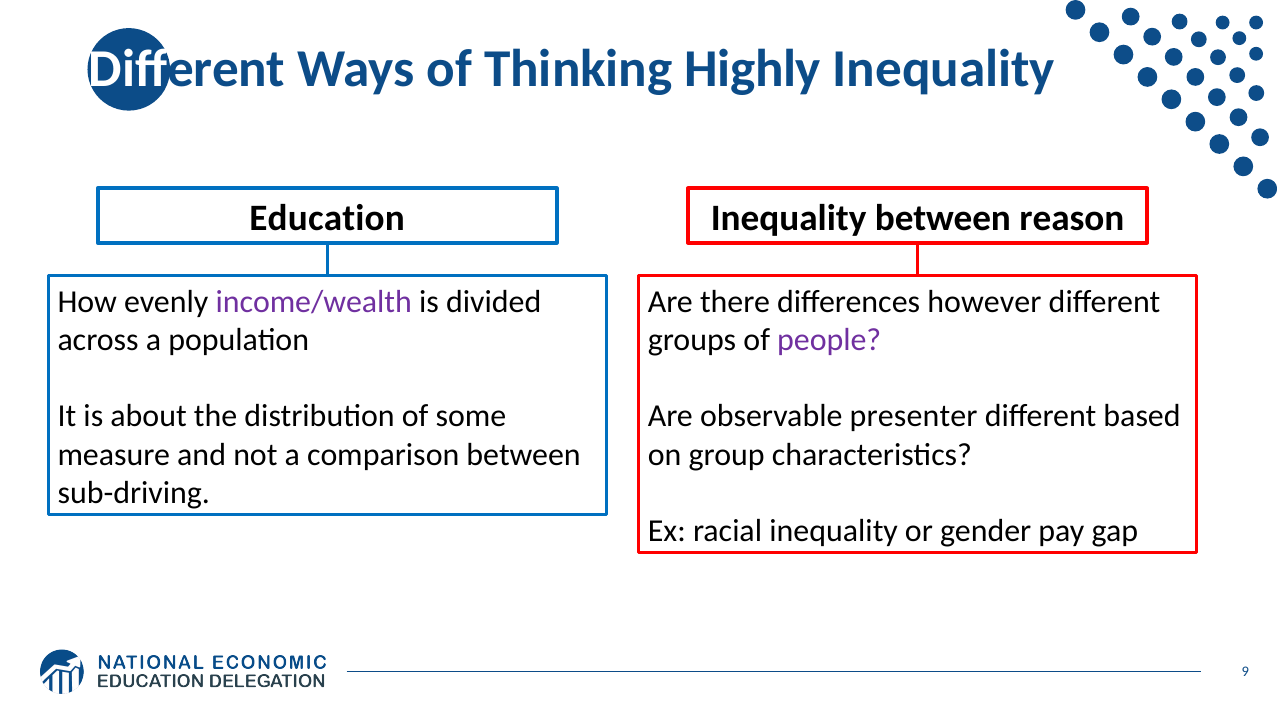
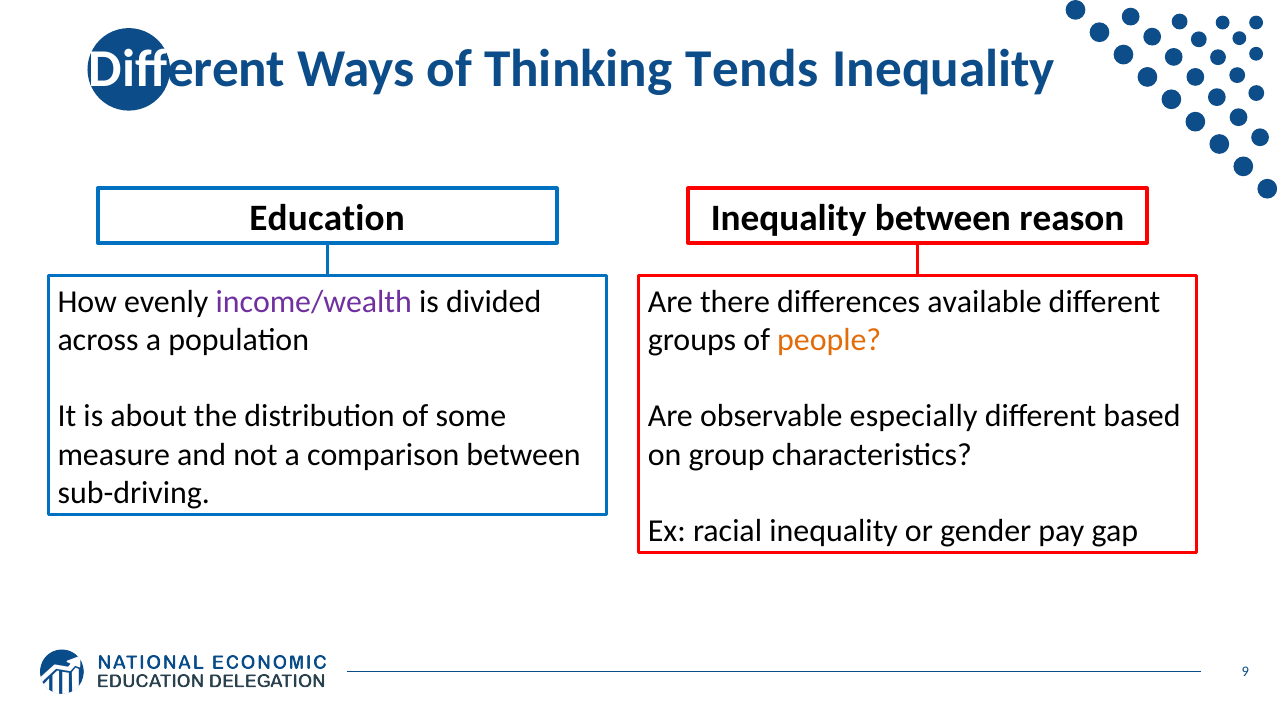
Highly: Highly -> Tends
however: however -> available
people colour: purple -> orange
presenter: presenter -> especially
